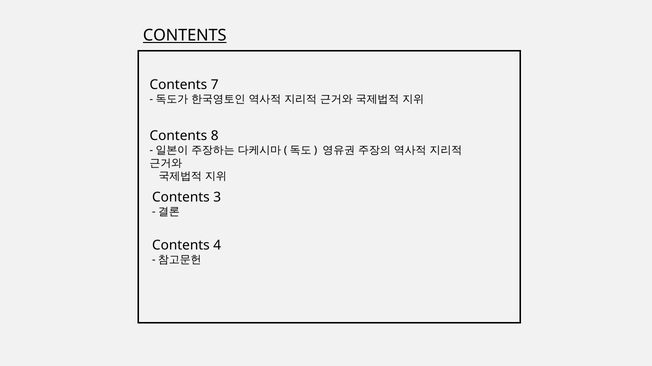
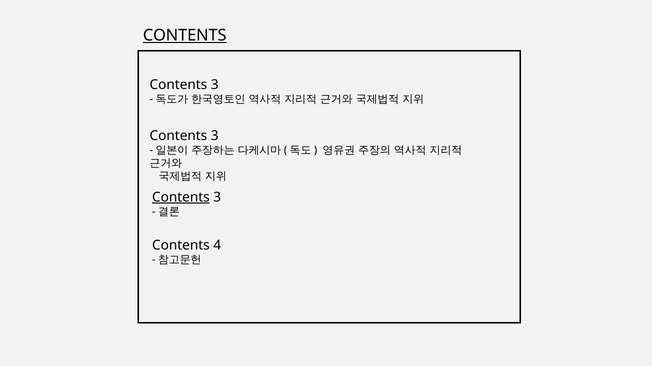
7 at (215, 85): 7 -> 3
8 at (215, 136): 8 -> 3
Contents at (181, 198) underline: none -> present
